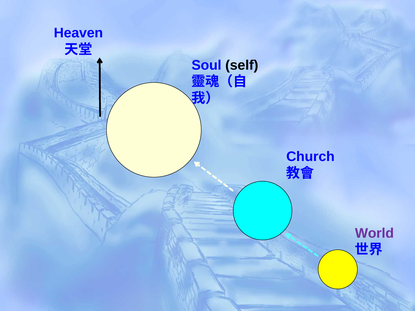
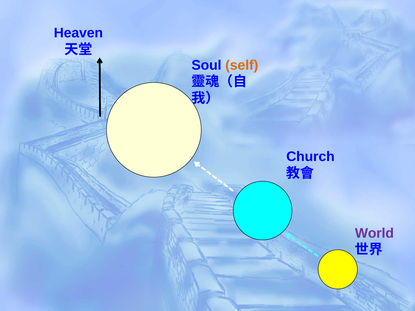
self colour: black -> orange
